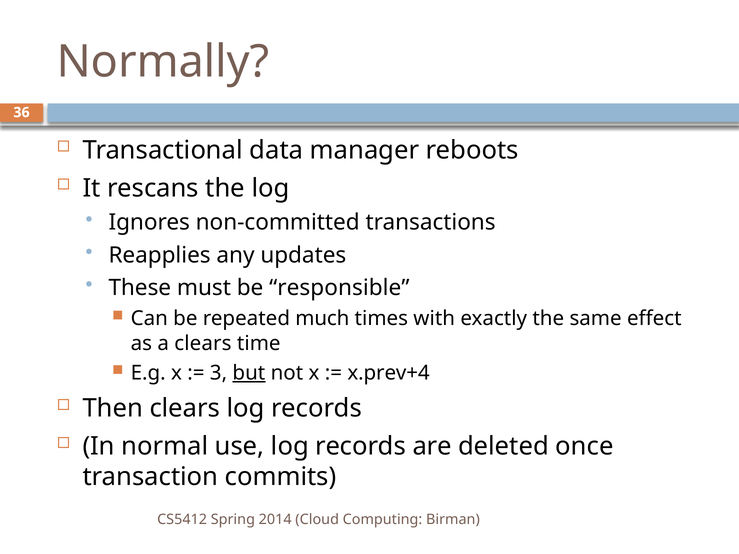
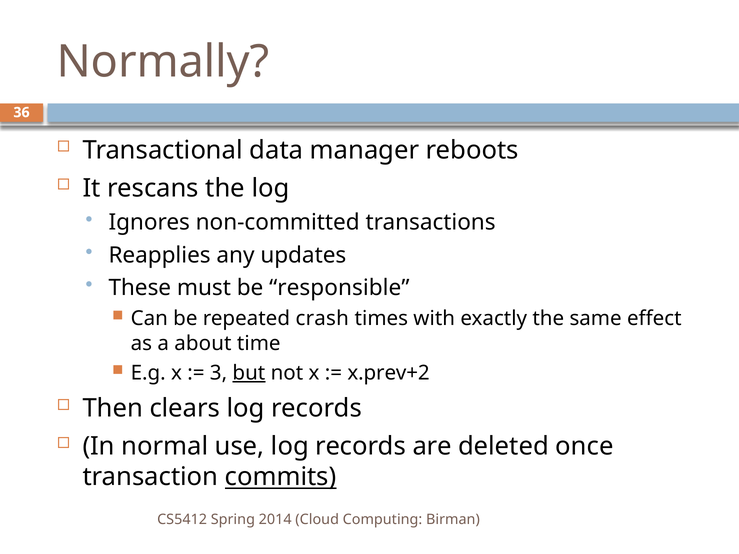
much: much -> crash
a clears: clears -> about
x.prev+4: x.prev+4 -> x.prev+2
commits underline: none -> present
